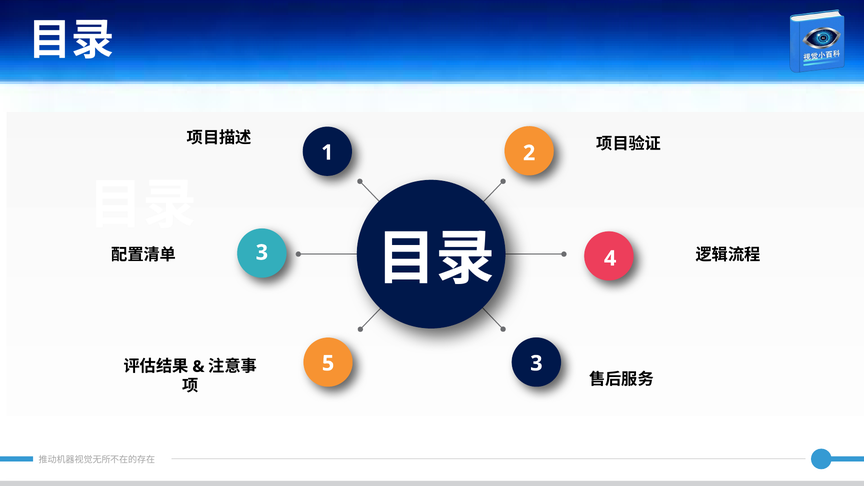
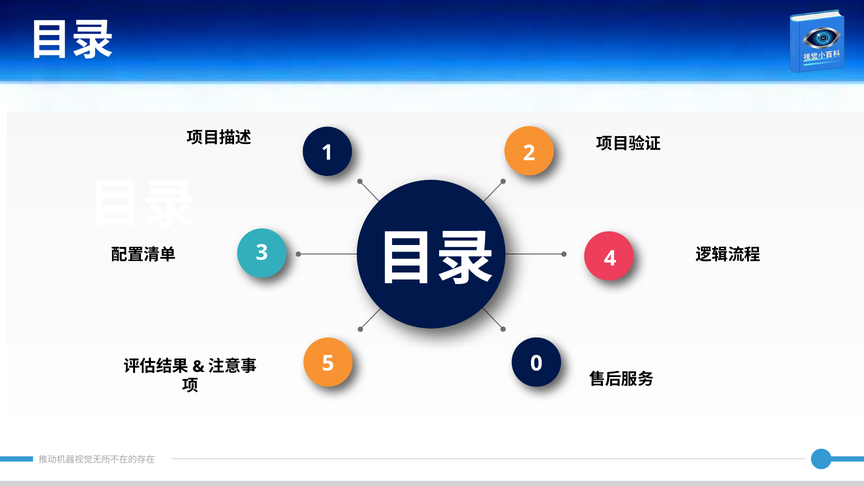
5 3: 3 -> 0
